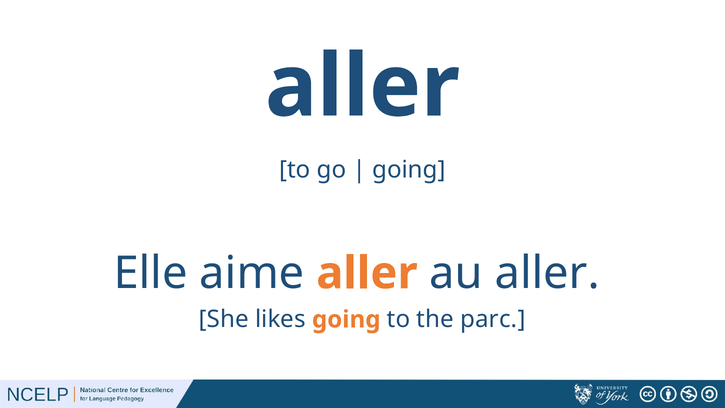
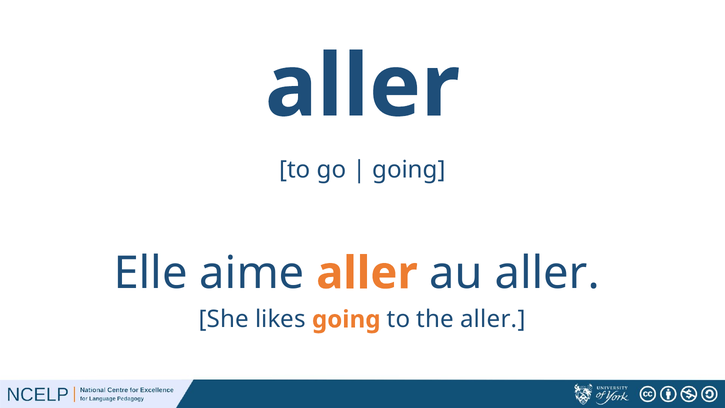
the parc: parc -> aller
